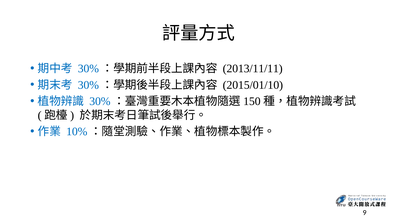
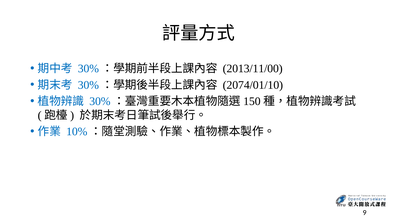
2013/11/11: 2013/11/11 -> 2013/11/00
2015/01/10: 2015/01/10 -> 2074/01/10
